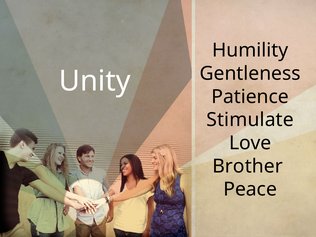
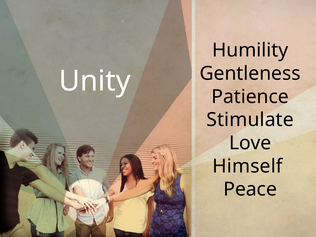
Brother: Brother -> Himself
